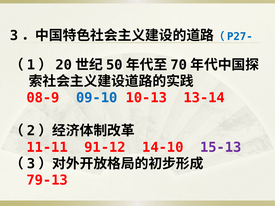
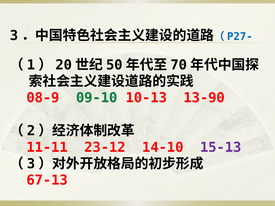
09-10 colour: blue -> green
13-14: 13-14 -> 13-90
91-12: 91-12 -> 23-12
79-13: 79-13 -> 67-13
